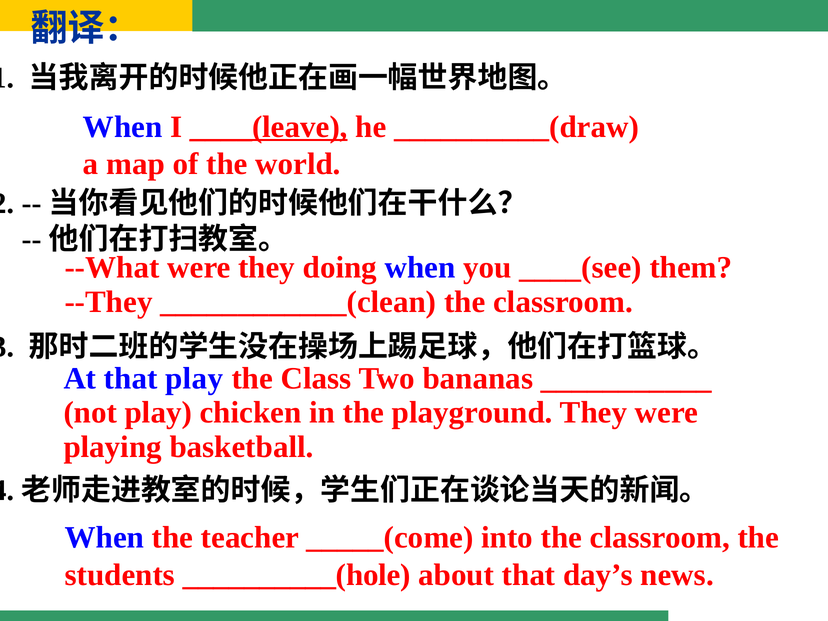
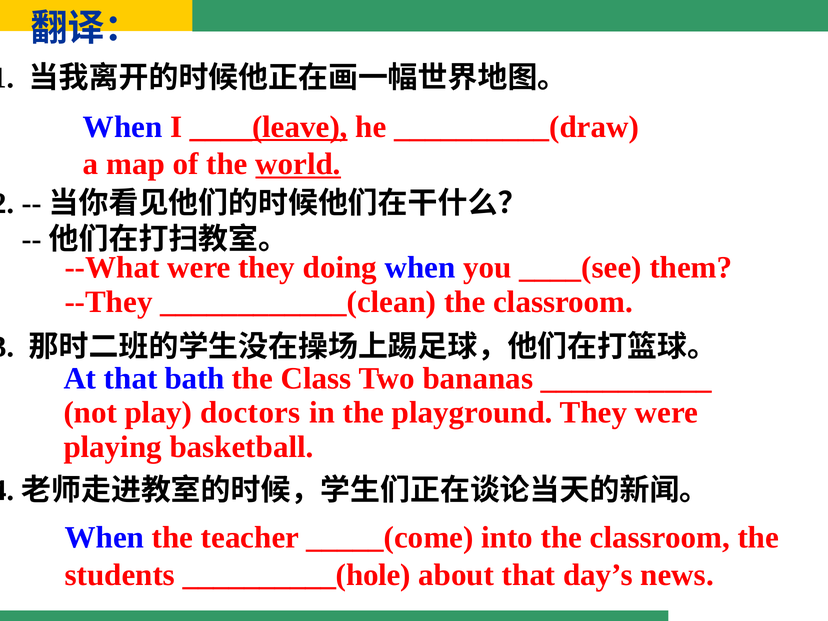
world underline: none -> present
that play: play -> bath
chicken: chicken -> doctors
